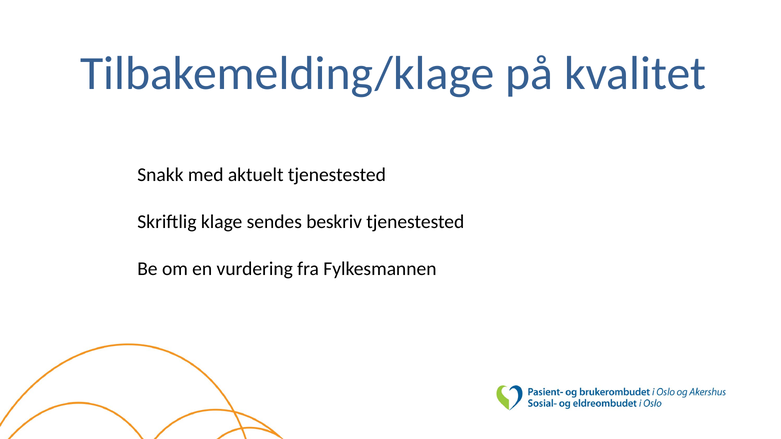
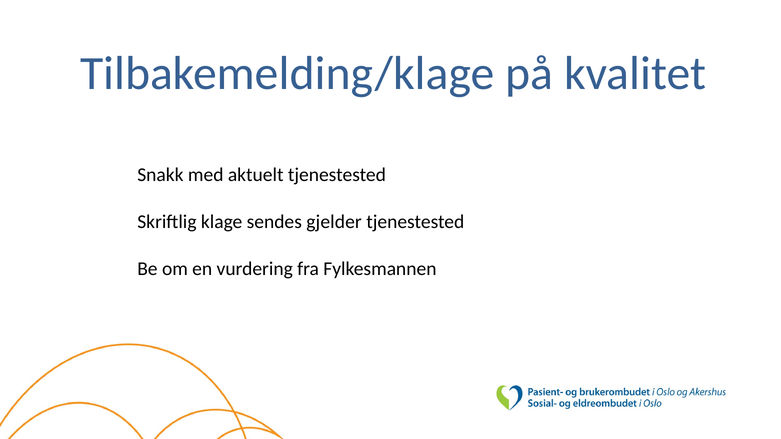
beskriv: beskriv -> gjelder
